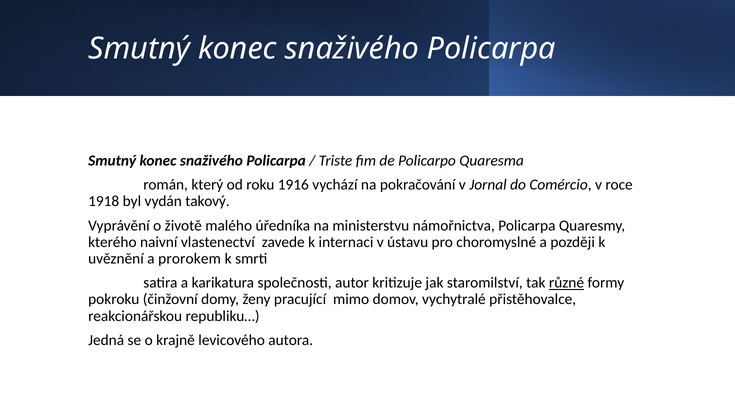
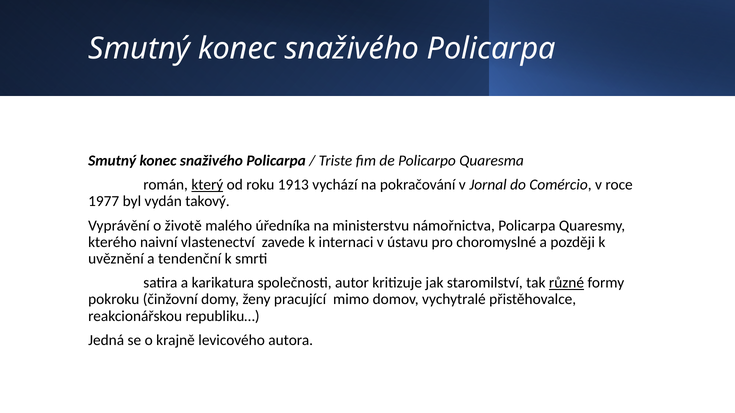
který underline: none -> present
1916: 1916 -> 1913
1918: 1918 -> 1977
prorokem: prorokem -> tendenční
